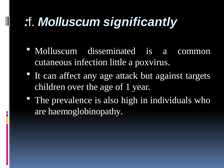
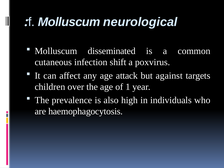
significantly: significantly -> neurological
little: little -> shift
haemoglobinopathy: haemoglobinopathy -> haemophagocytosis
